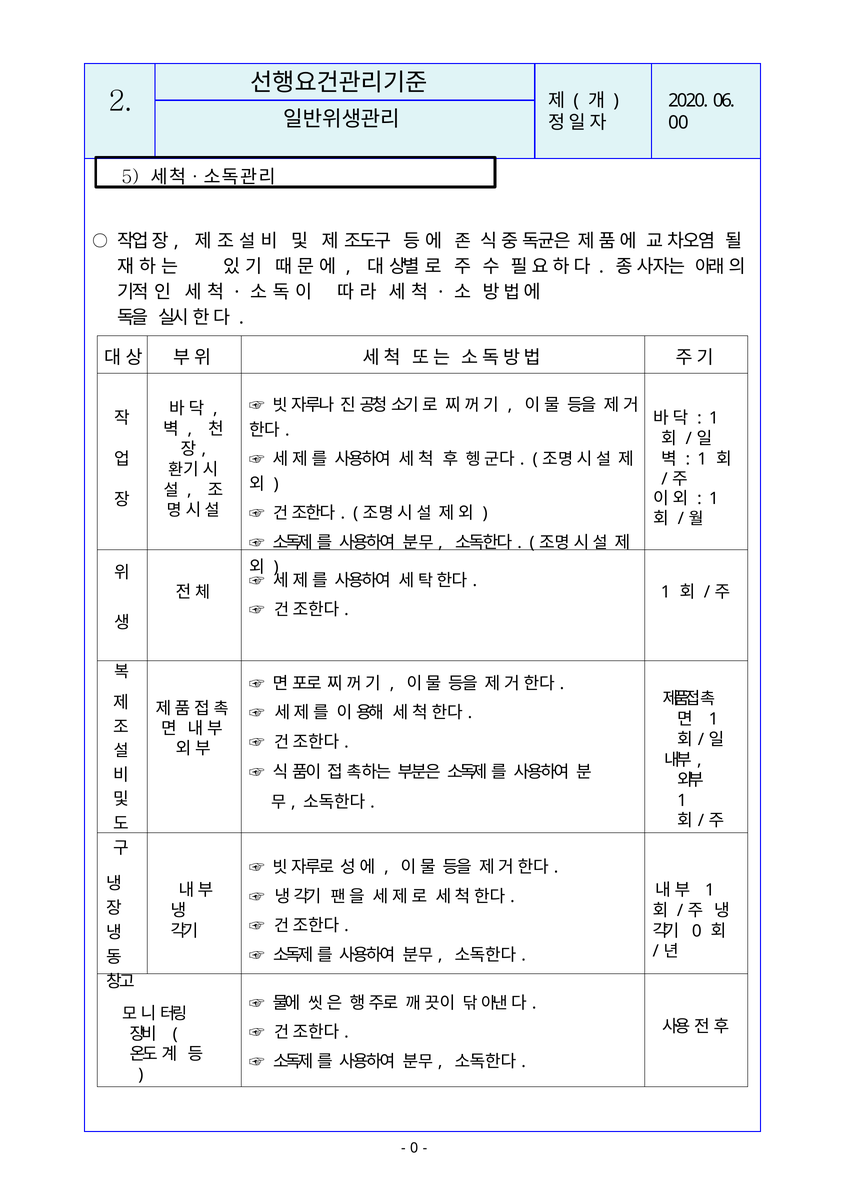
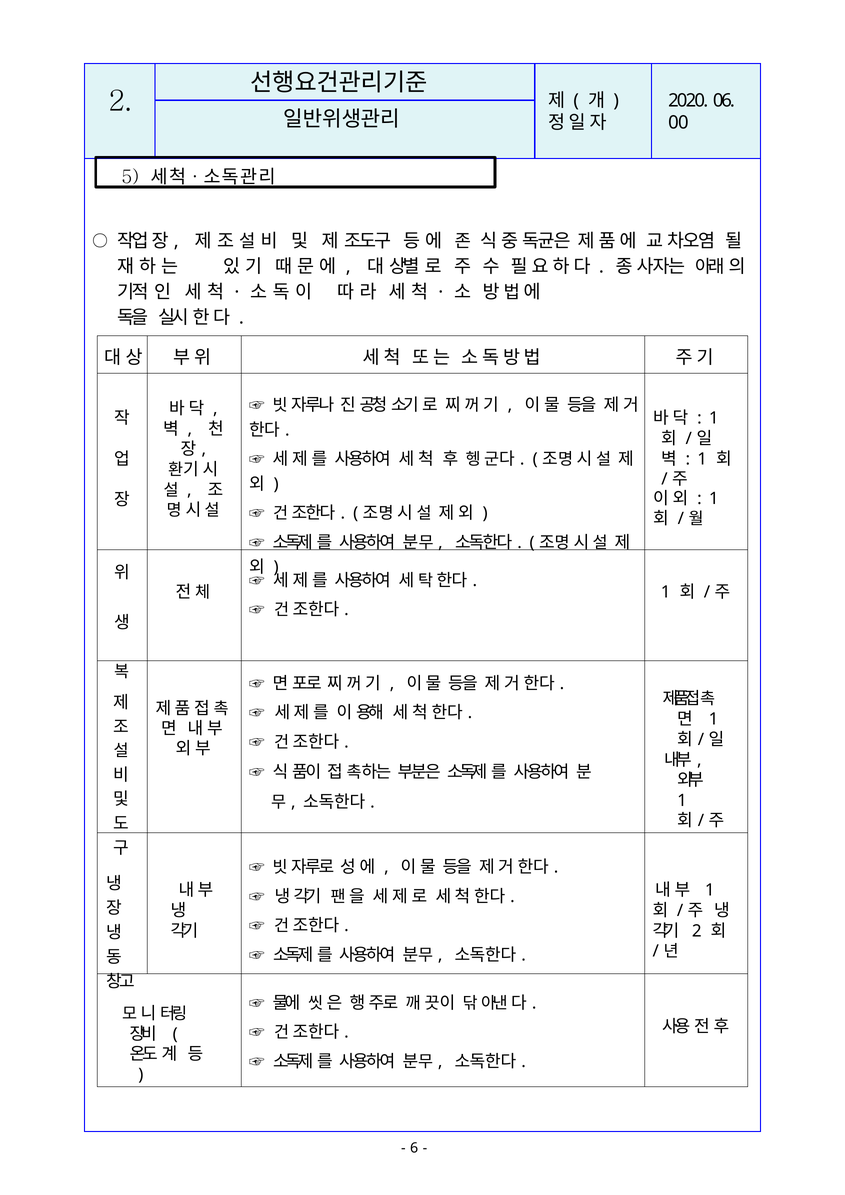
0 at (697, 930): 0 -> 2
0 at (414, 1147): 0 -> 6
